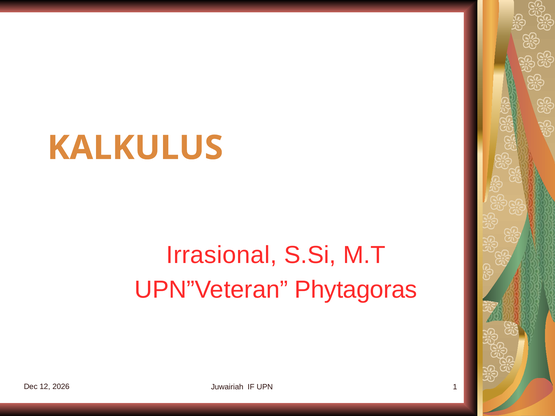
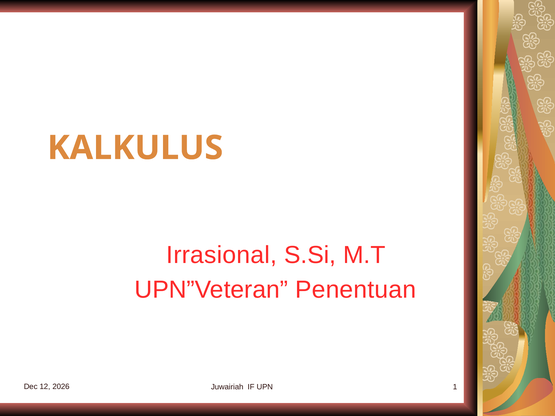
Phytagoras: Phytagoras -> Penentuan
